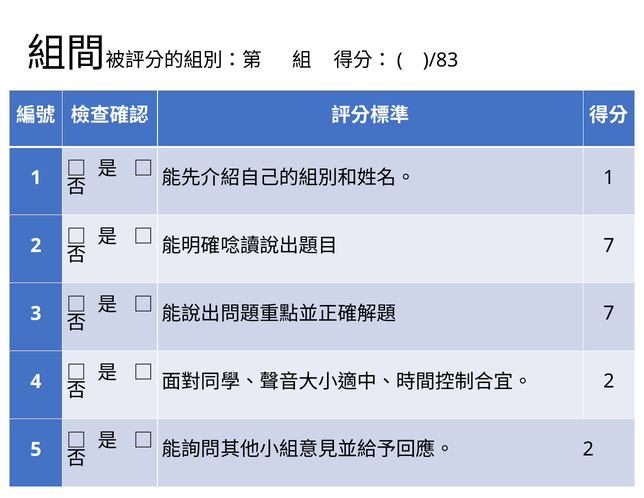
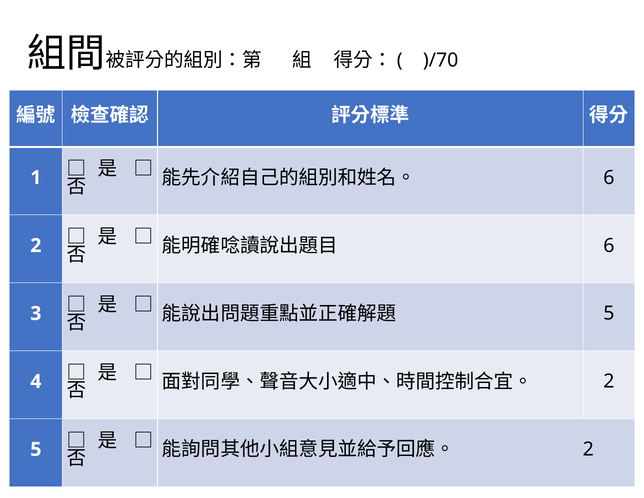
)/83: )/83 -> )/70
1 at (609, 178): 1 -> 6
7 at (609, 245): 7 -> 6
7 at (609, 313): 7 -> 5
